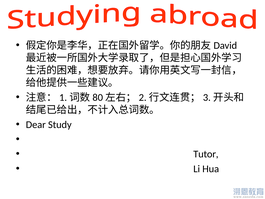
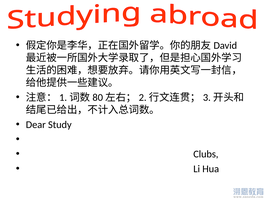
Tutor: Tutor -> Clubs
